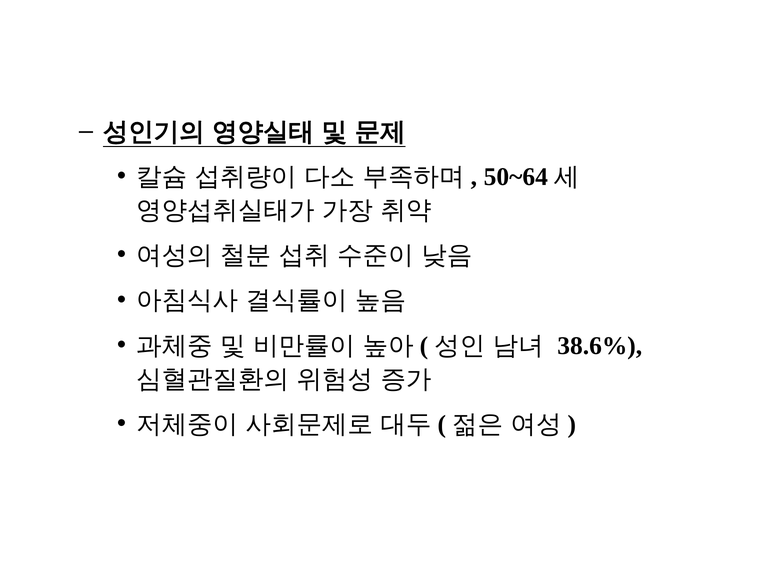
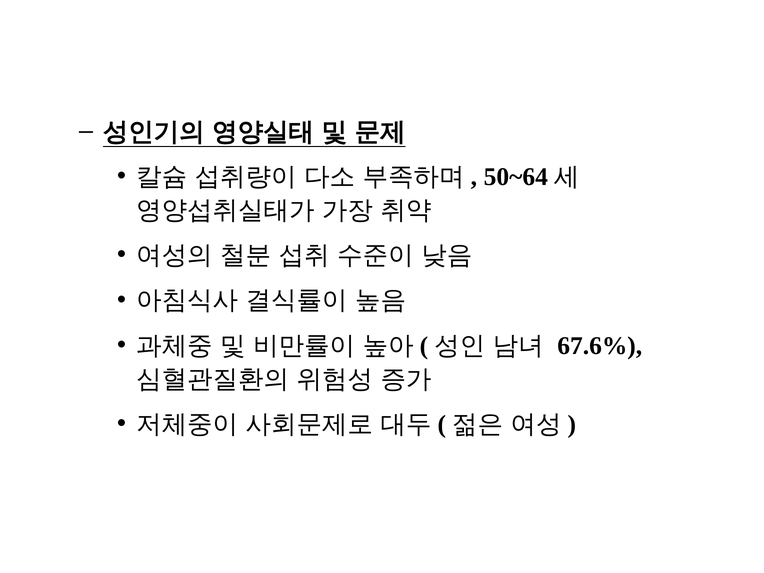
38.6%: 38.6% -> 67.6%
